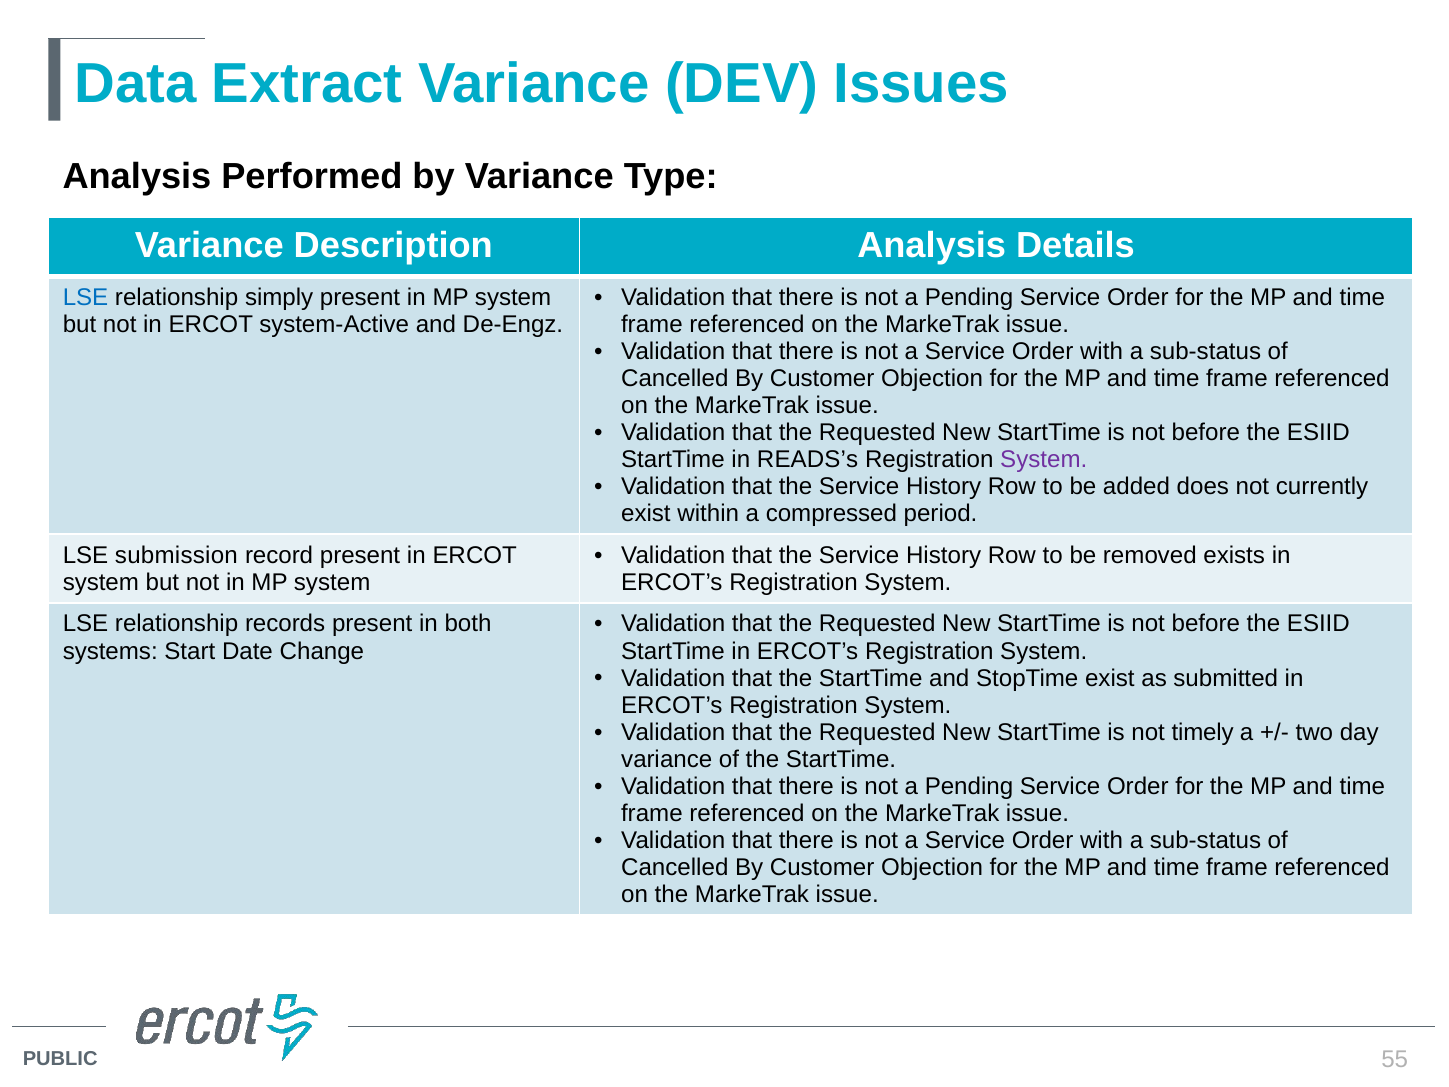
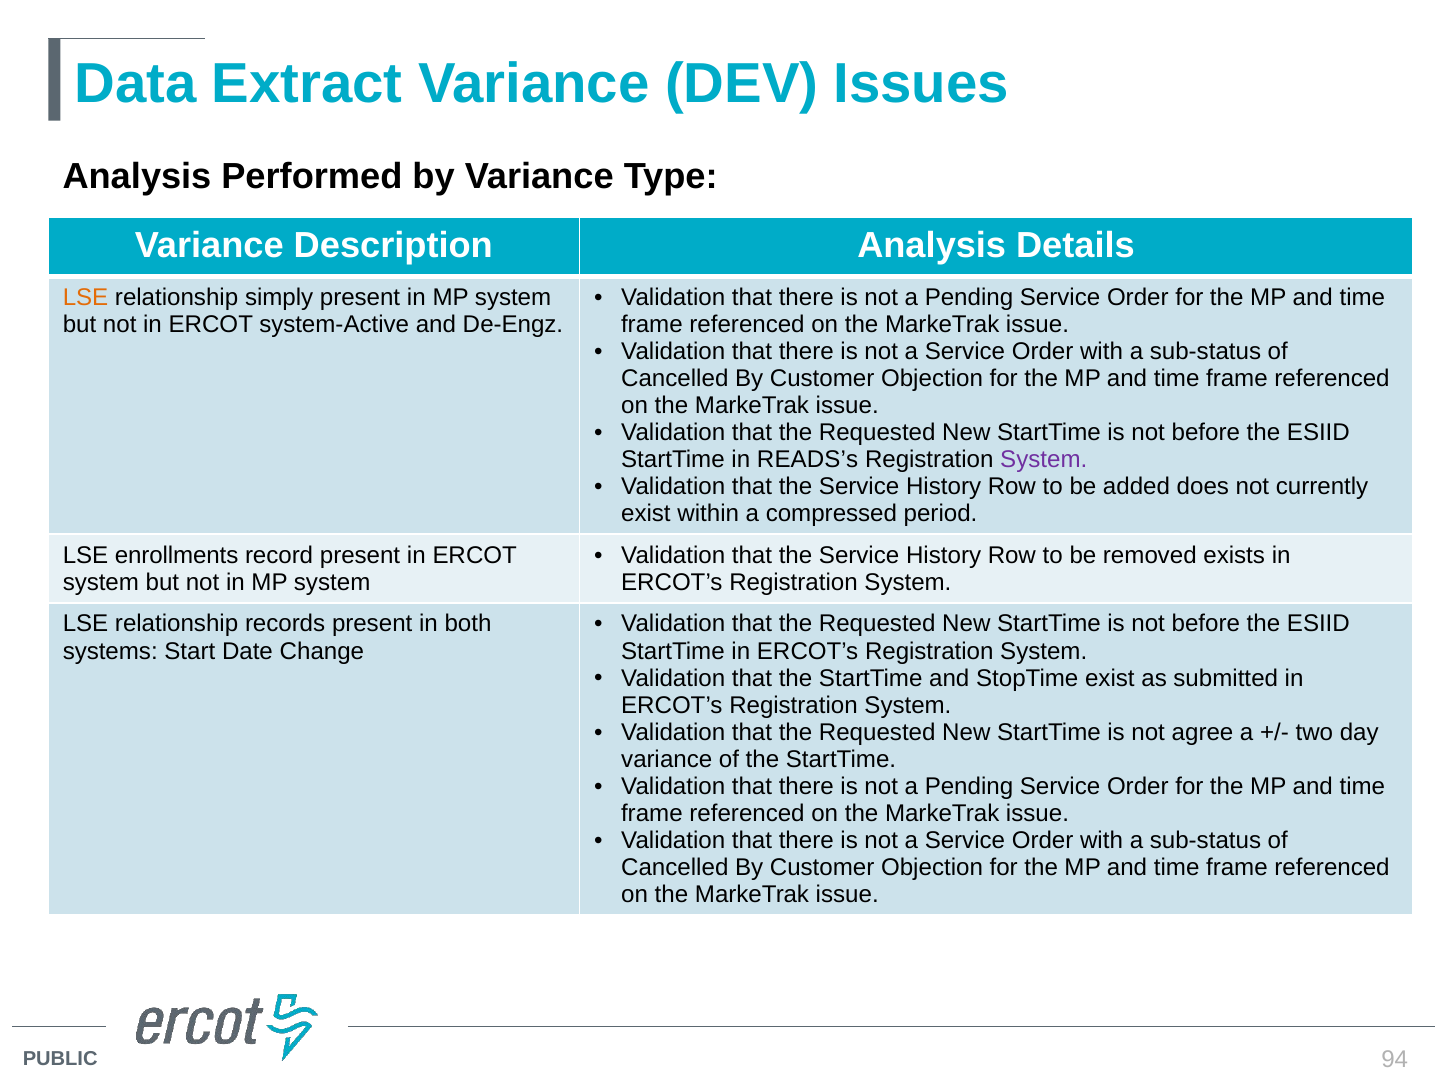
LSE at (86, 297) colour: blue -> orange
submission: submission -> enrollments
timely: timely -> agree
55: 55 -> 94
